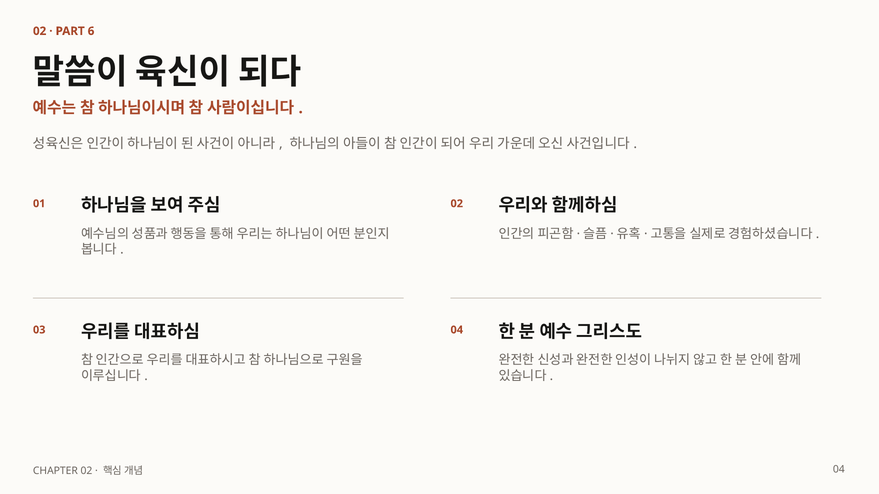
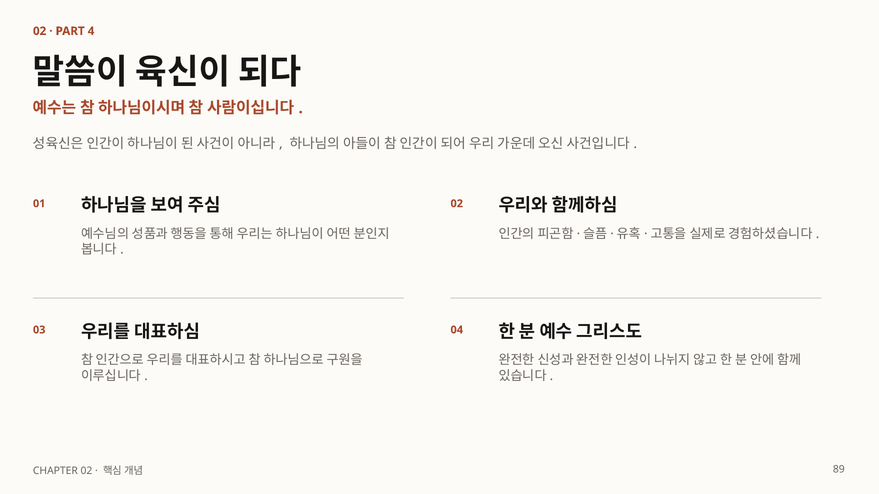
6: 6 -> 4
04 at (839, 470): 04 -> 89
